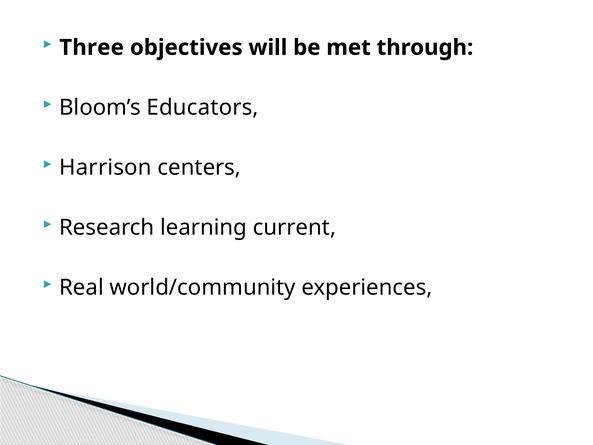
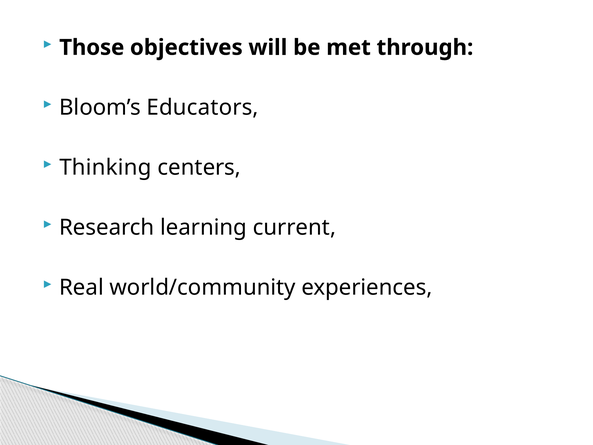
Three: Three -> Those
Harrison: Harrison -> Thinking
